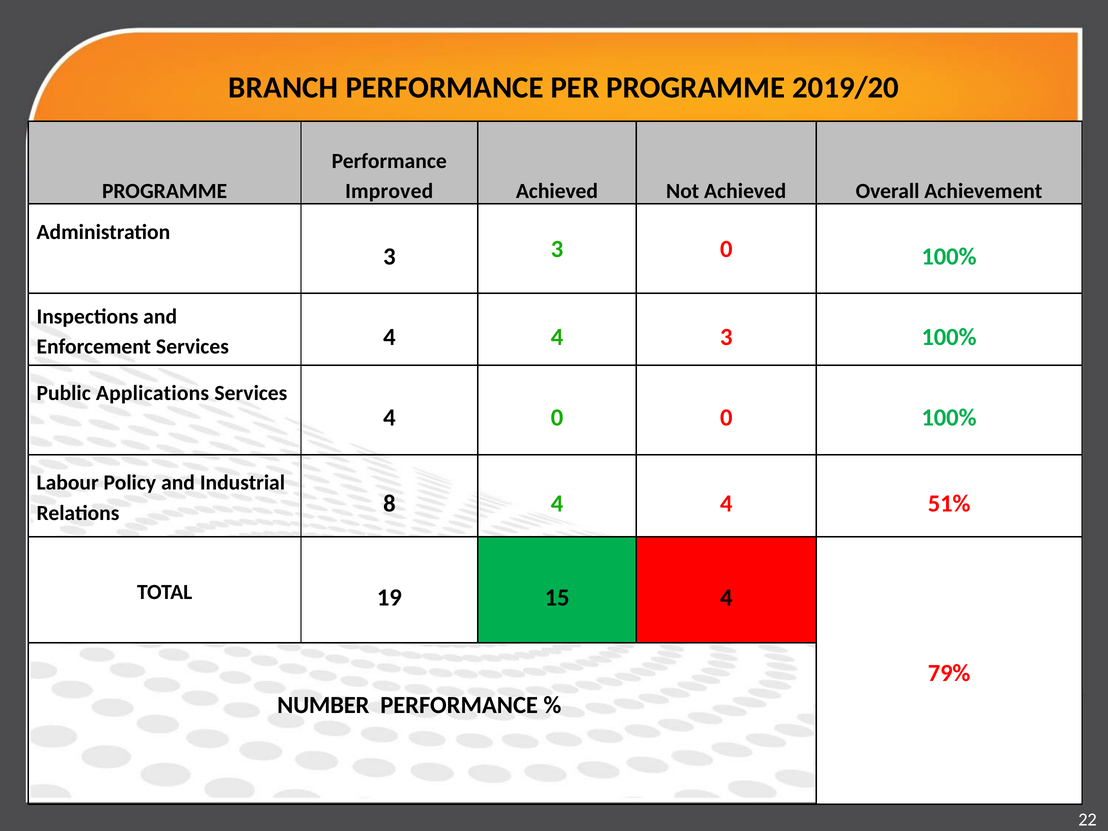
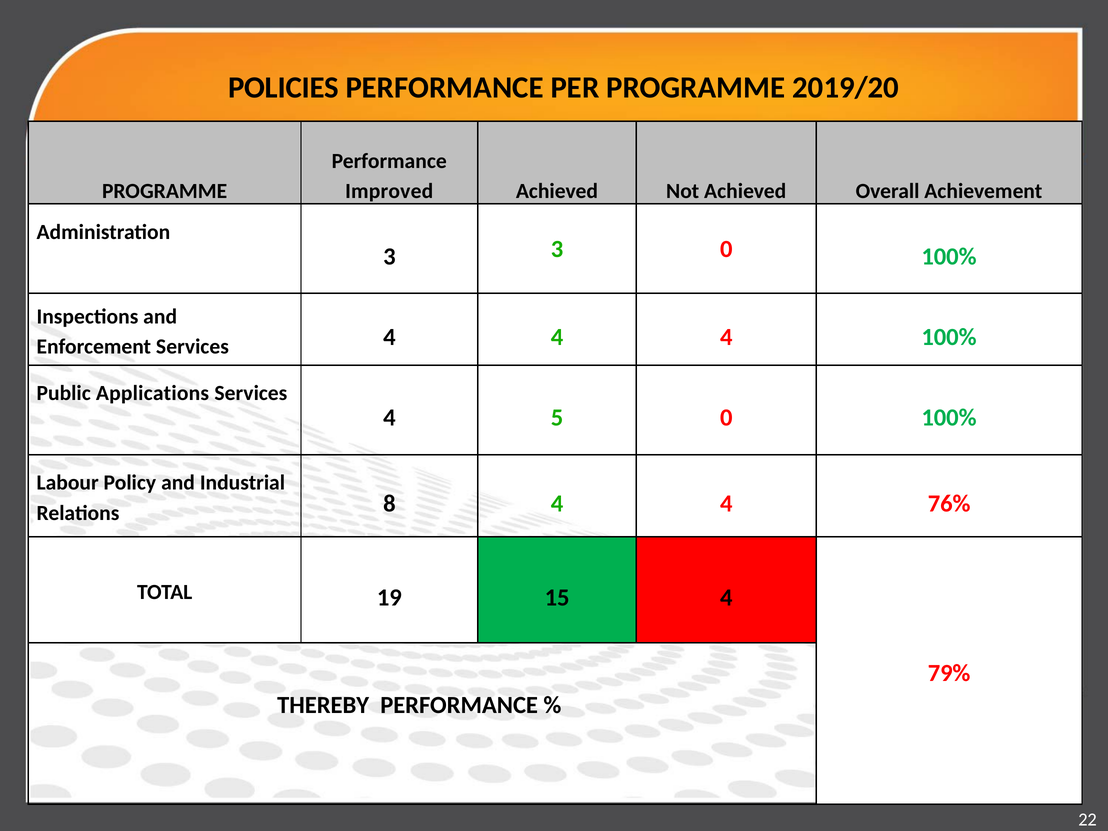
BRANCH: BRANCH -> POLICIES
4 4 3: 3 -> 4
4 0: 0 -> 5
51%: 51% -> 76%
NUMBER: NUMBER -> THEREBY
